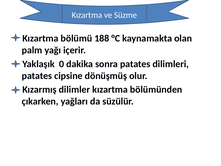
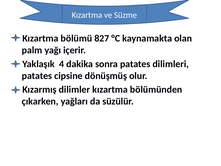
188: 188 -> 827
0: 0 -> 4
